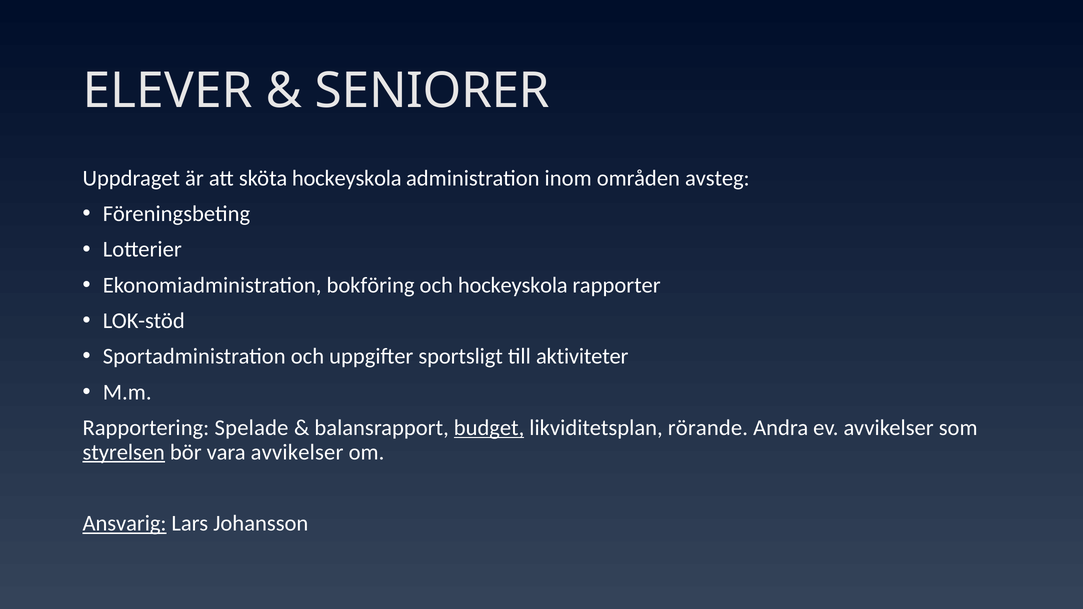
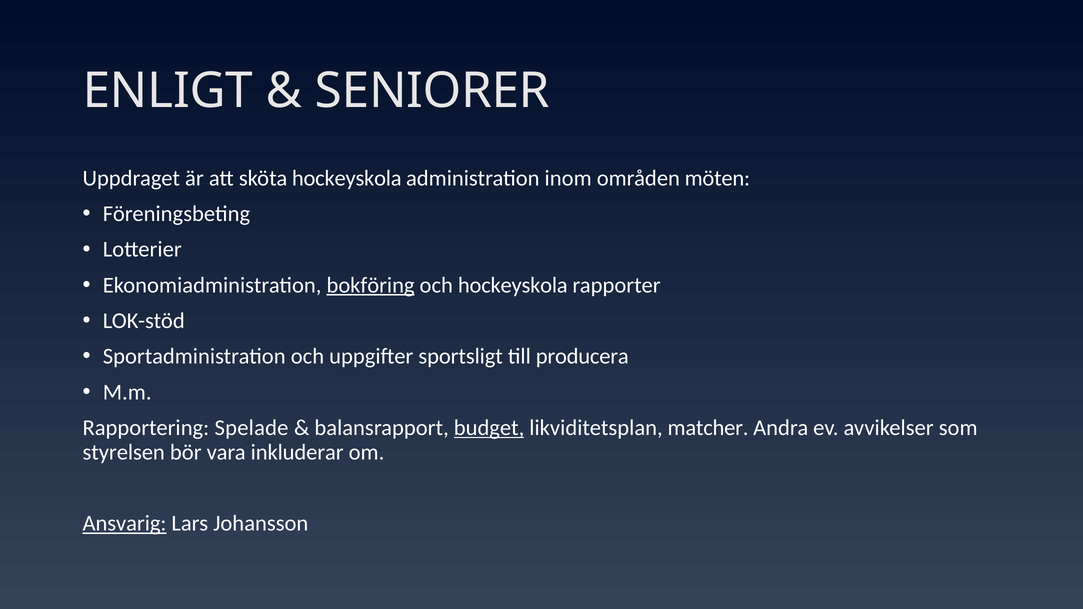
ELEVER: ELEVER -> ENLIGT
avsteg: avsteg -> möten
bokföring underline: none -> present
aktiviteter: aktiviteter -> producera
rörande: rörande -> matcher
styrelsen underline: present -> none
vara avvikelser: avvikelser -> inkluderar
